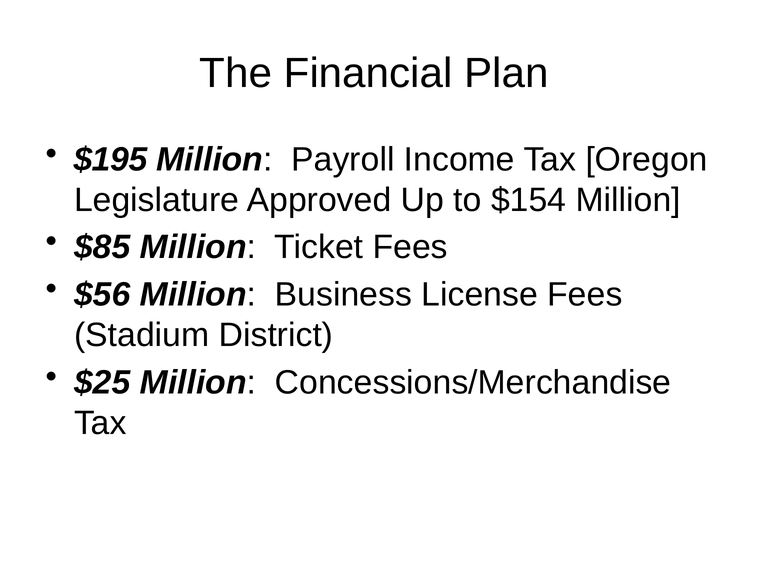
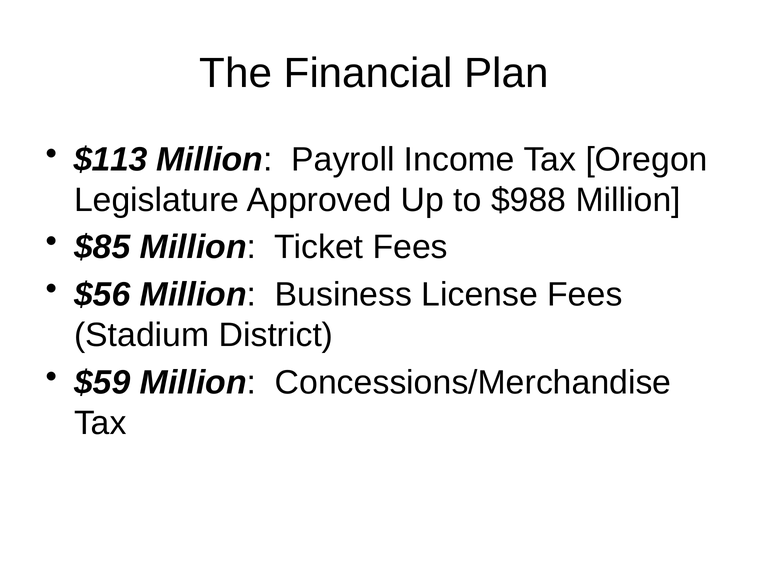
$195: $195 -> $113
$154: $154 -> $988
$25: $25 -> $59
